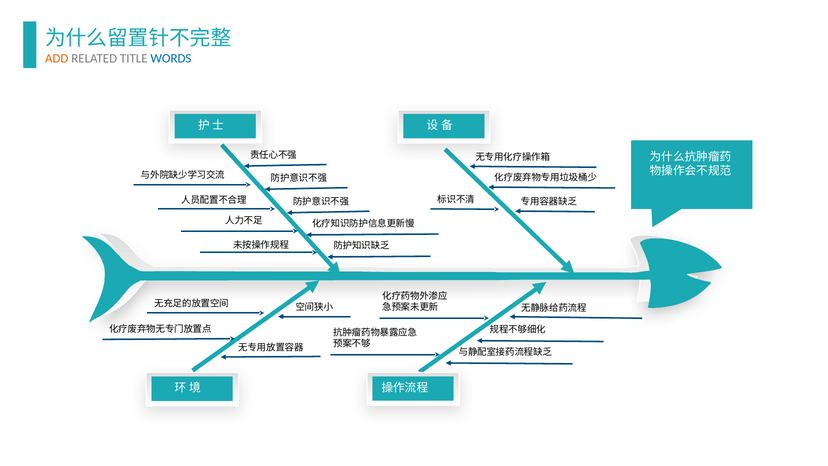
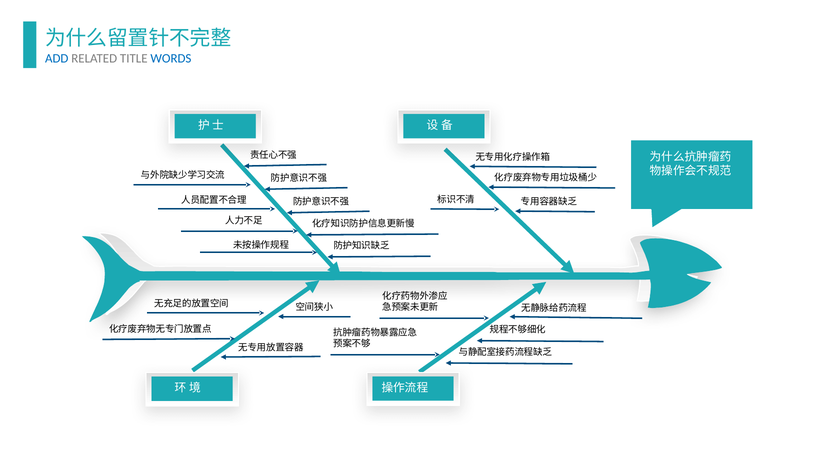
ADD colour: orange -> blue
